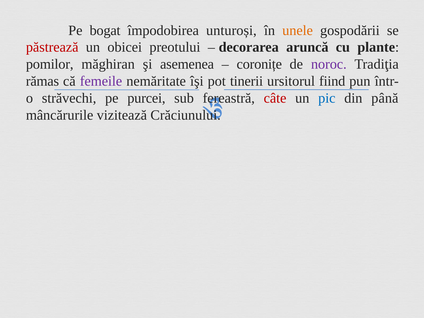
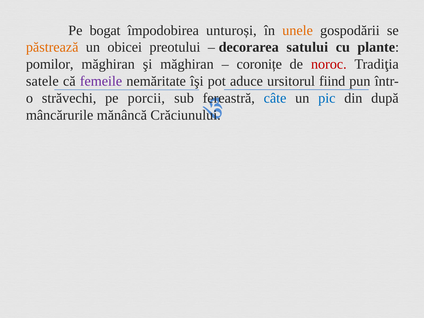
păstrează colour: red -> orange
aruncă: aruncă -> satului
şi asemenea: asemenea -> măghiran
noroc colour: purple -> red
rămas: rămas -> satele
tinerii: tinerii -> aduce
purcei: purcei -> porcii
câte colour: red -> blue
până: până -> după
vizitează: vizitează -> mănâncă
